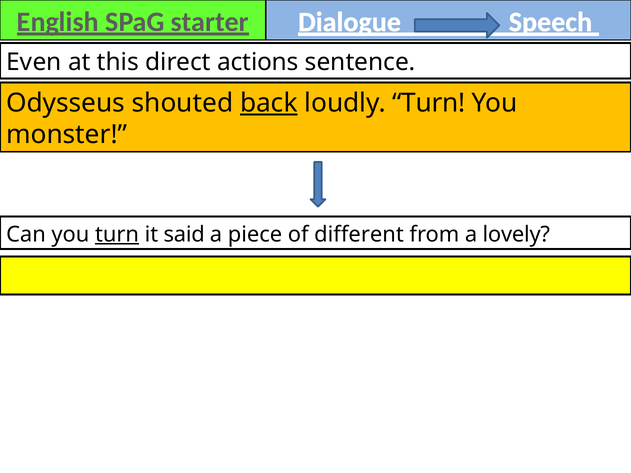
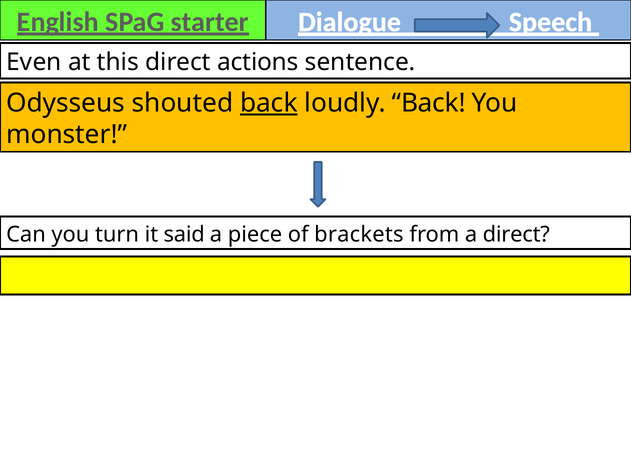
loudly Turn: Turn -> Back
turn at (117, 235) underline: present -> none
different: different -> brackets
a lovely: lovely -> direct
